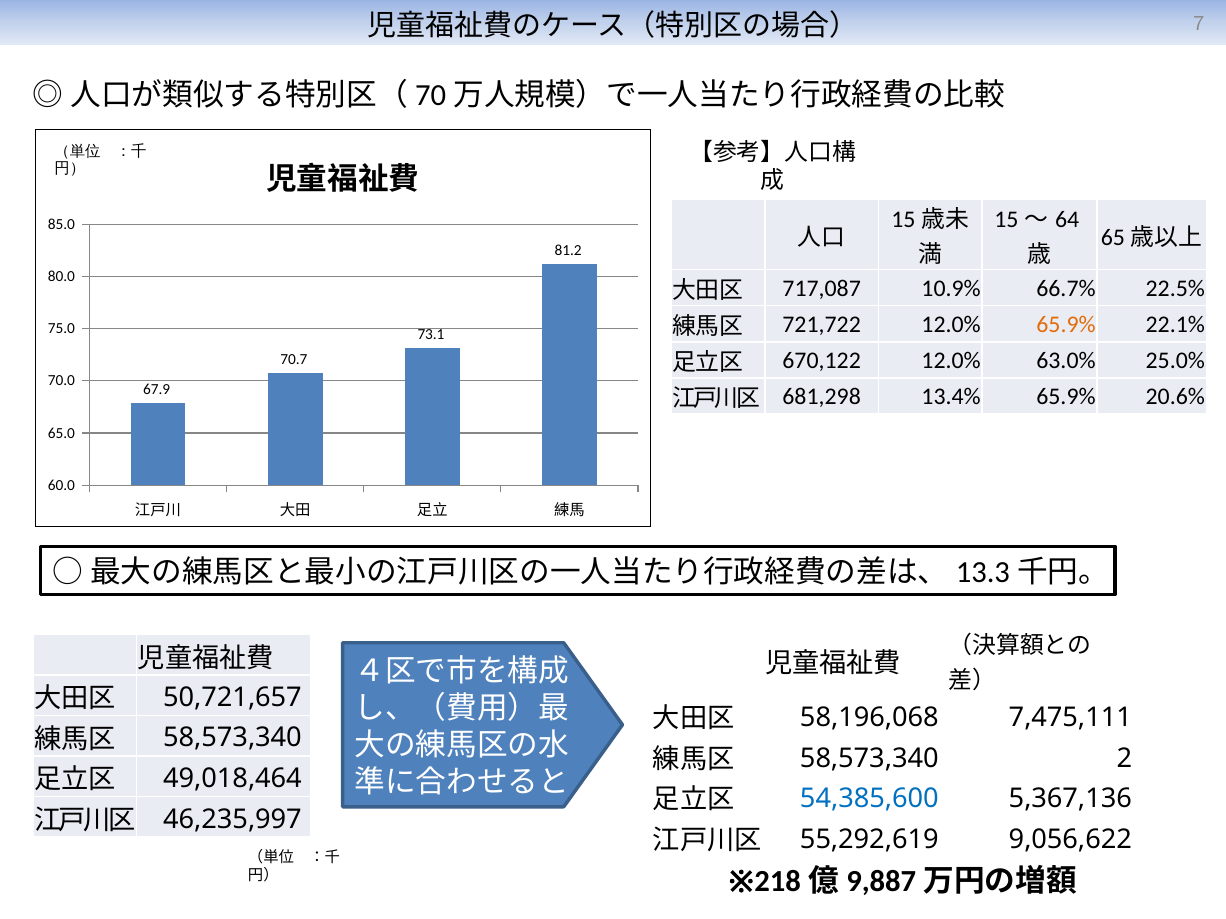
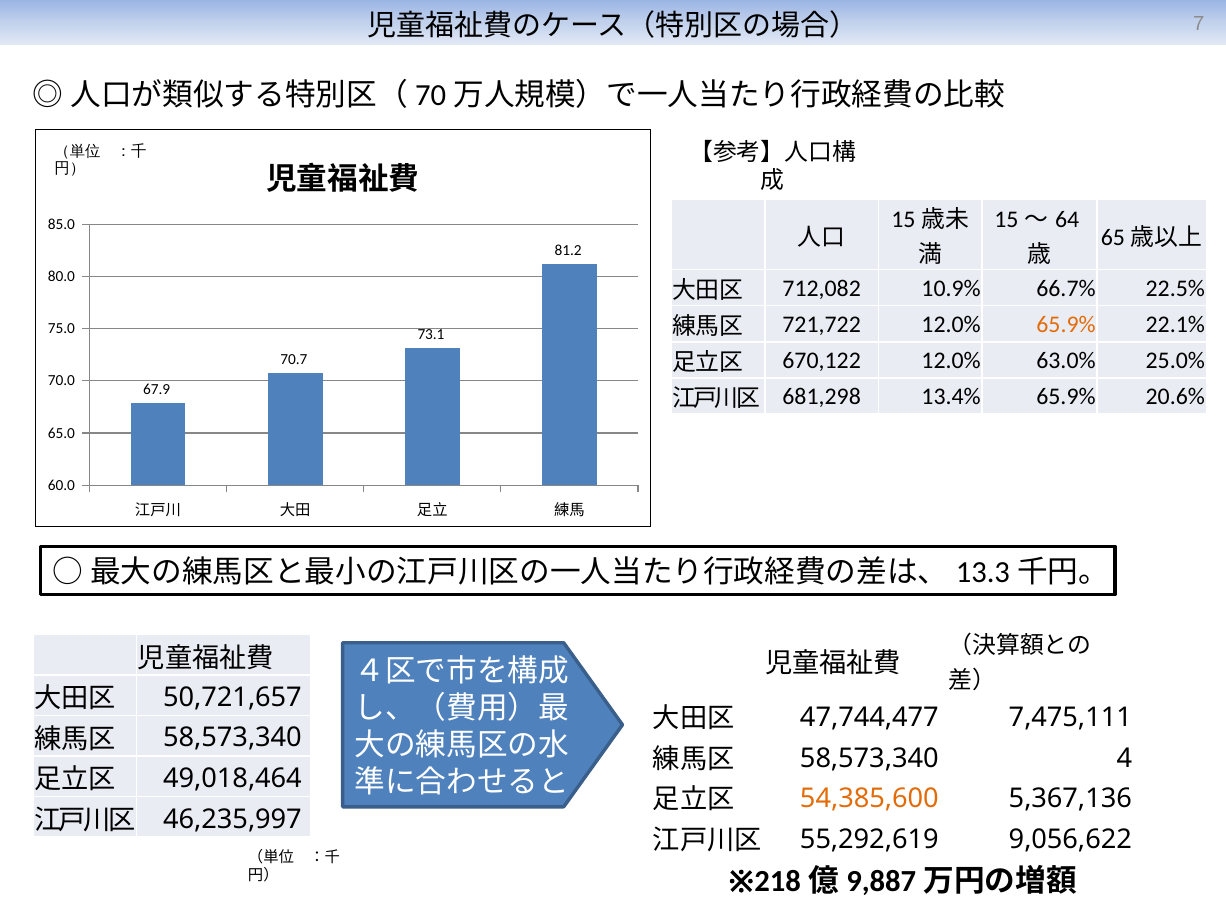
717,087: 717,087 -> 712,082
58,196,068: 58,196,068 -> 47,744,477
2: 2 -> 4
54,385,600 colour: blue -> orange
